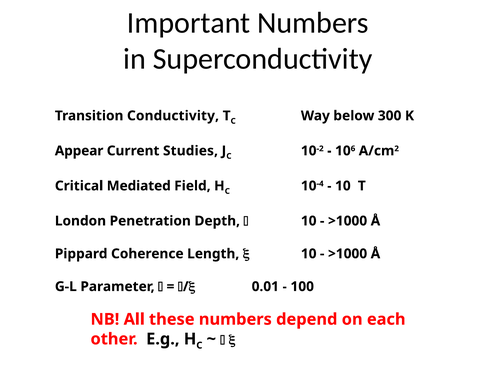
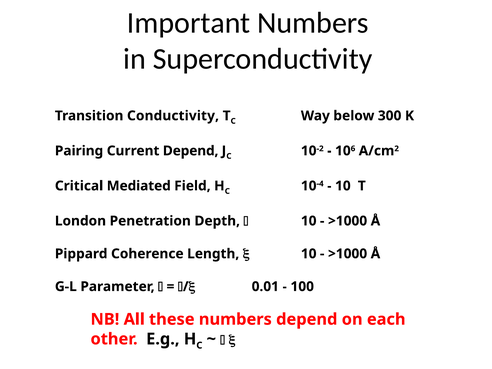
Appear: Appear -> Pairing
Current Studies: Studies -> Depend
